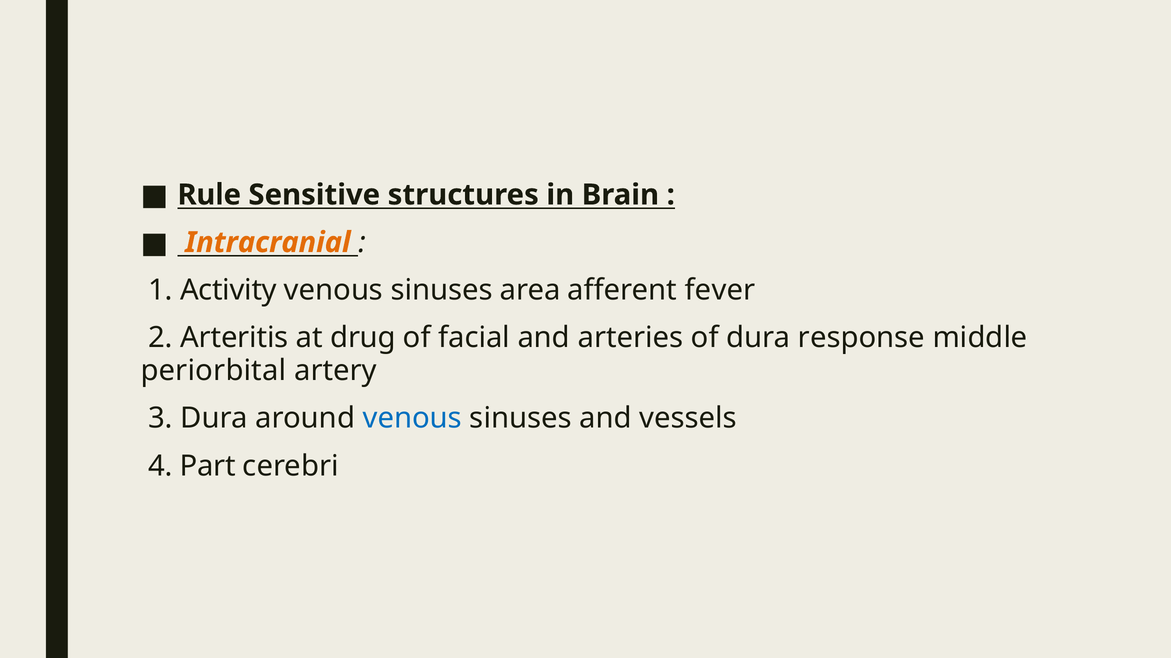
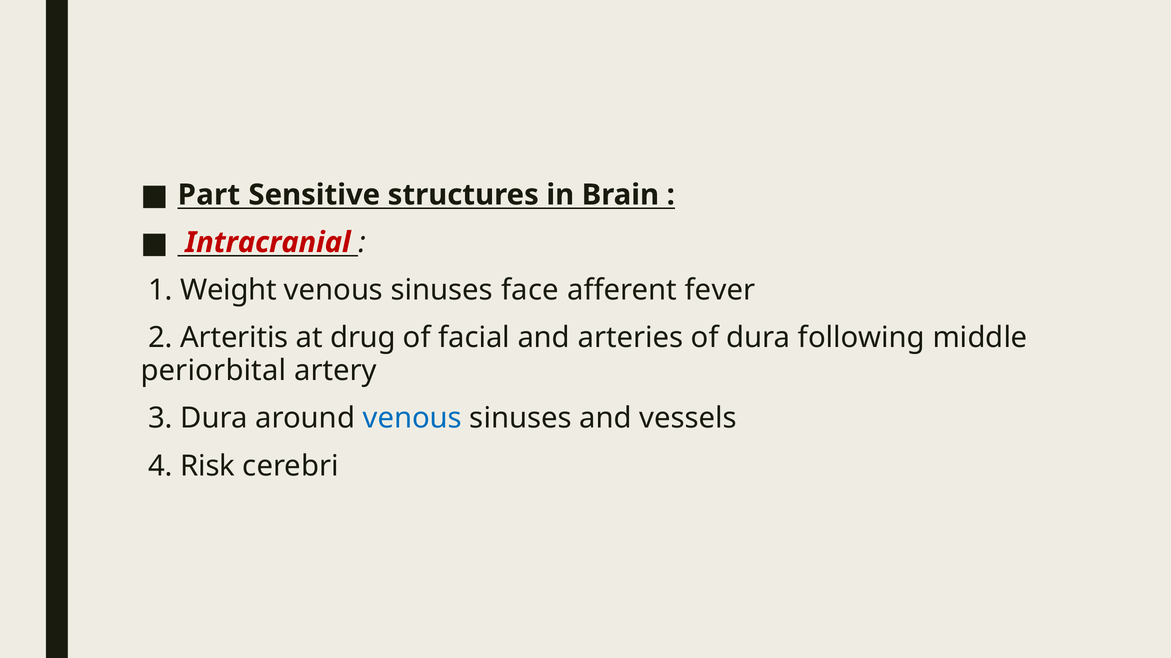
Rule: Rule -> Part
Intracranial colour: orange -> red
Activity: Activity -> Weight
area: area -> face
response: response -> following
Part: Part -> Risk
